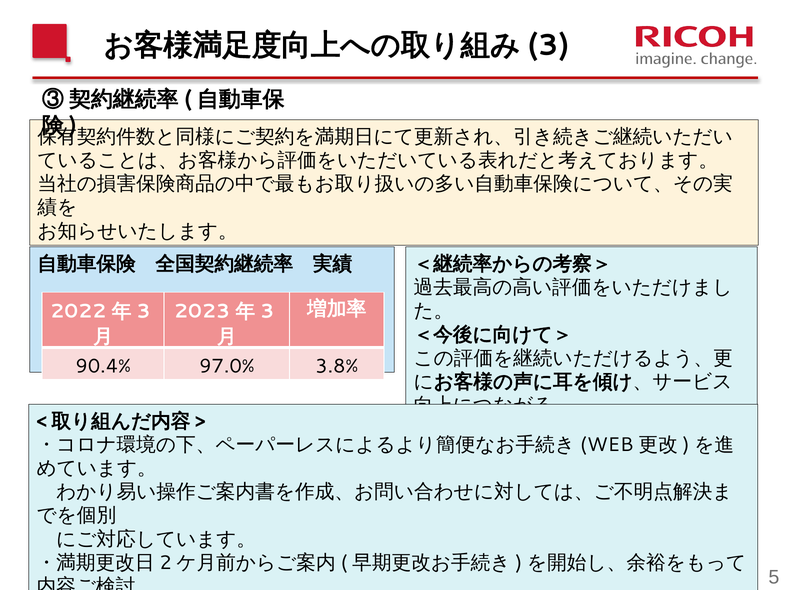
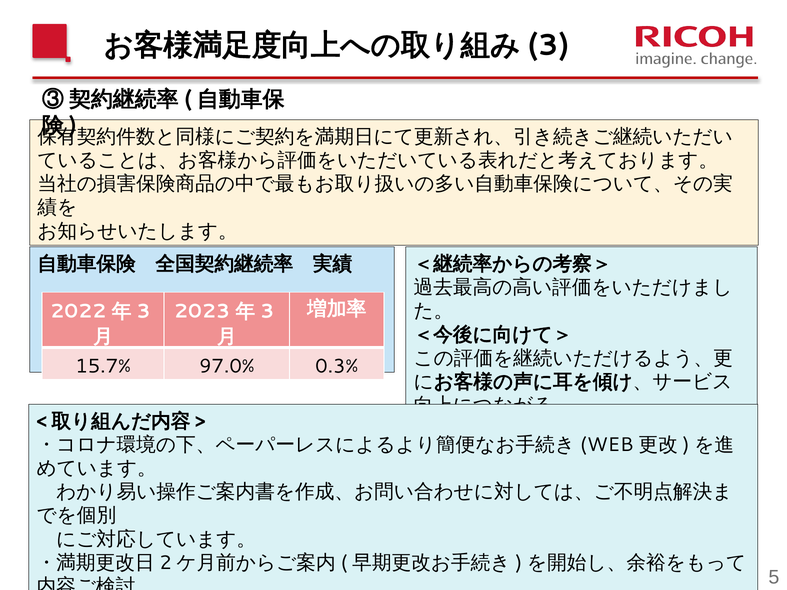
90.4%: 90.4% -> 15.7%
3.8%: 3.8% -> 0.3%
